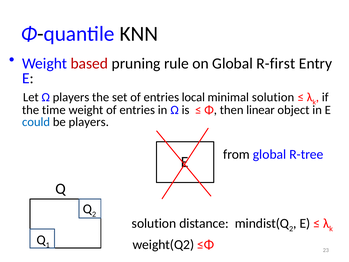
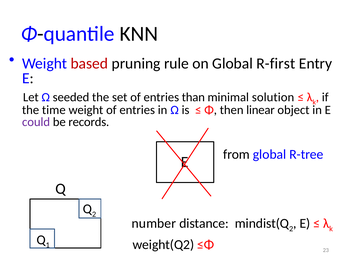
Ω players: players -> seeded
local: local -> than
could colour: blue -> purple
be players: players -> records
solution at (154, 223): solution -> number
